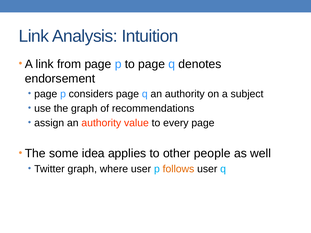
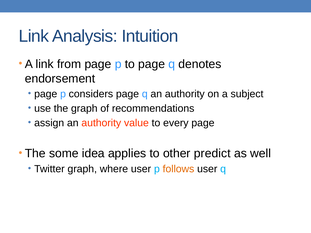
people: people -> predict
